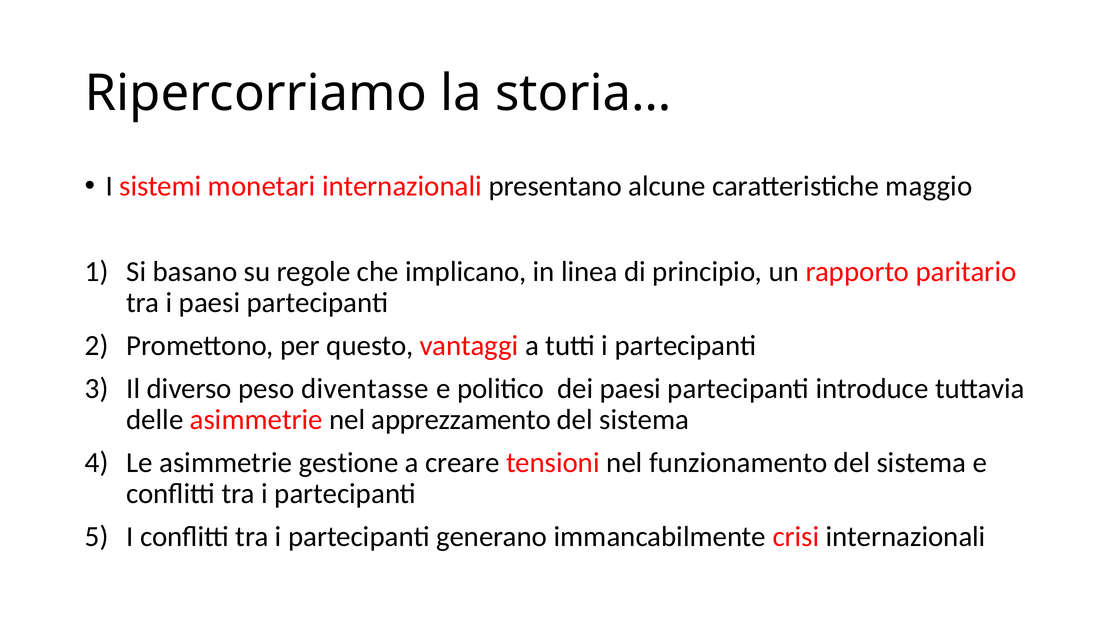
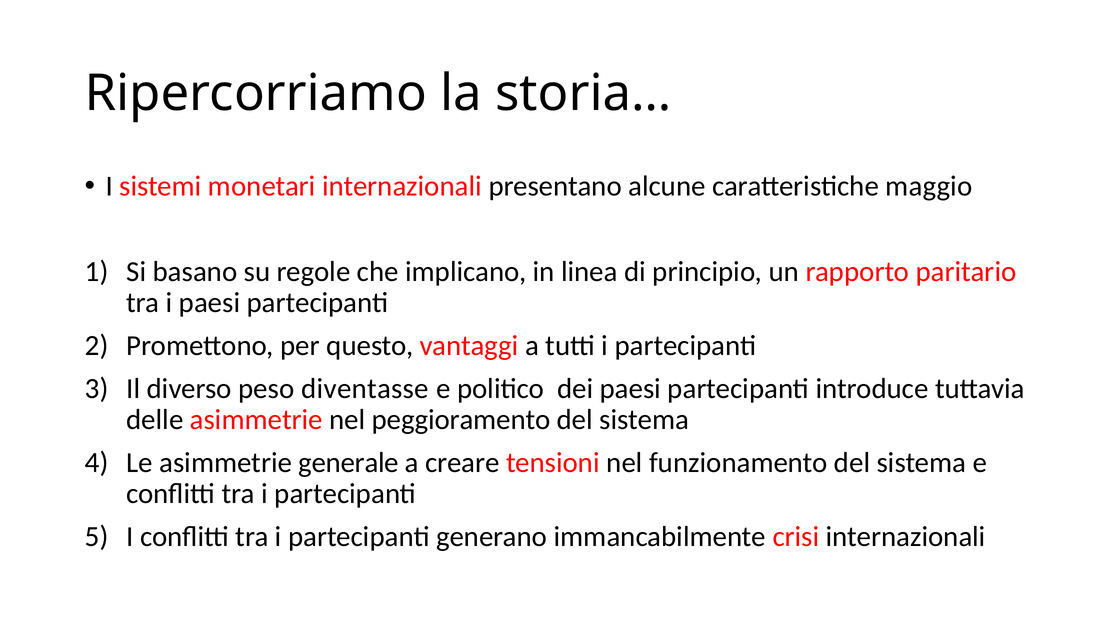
apprezzamento: apprezzamento -> peggioramento
gestione: gestione -> generale
